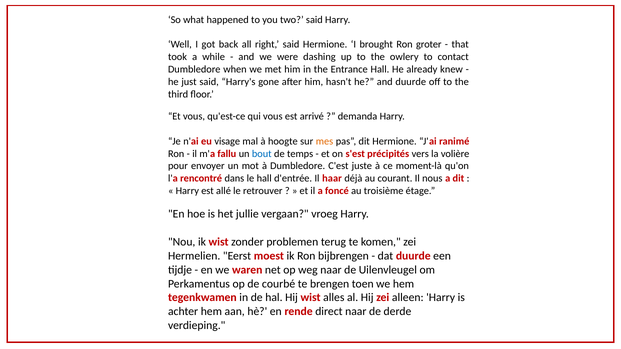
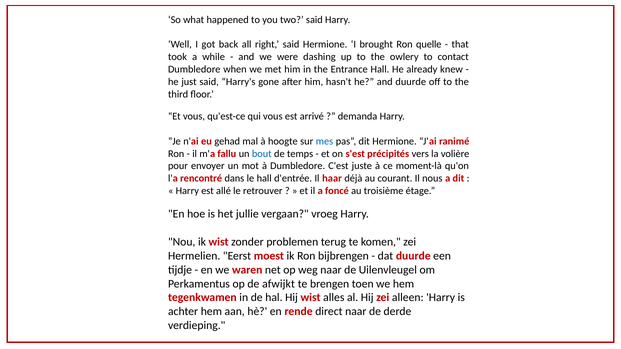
groter: groter -> quelle
visage: visage -> gehad
mes colour: orange -> blue
courbé: courbé -> afwijkt
